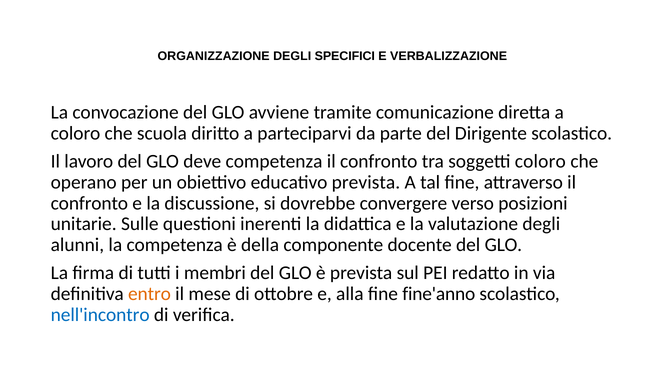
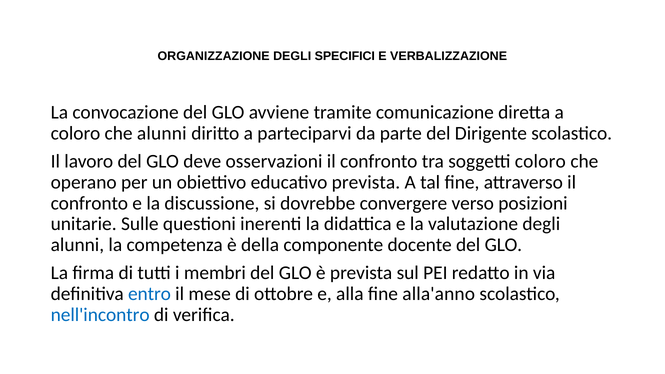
che scuola: scuola -> alunni
deve competenza: competenza -> osservazioni
entro colour: orange -> blue
fine'anno: fine'anno -> alla'anno
